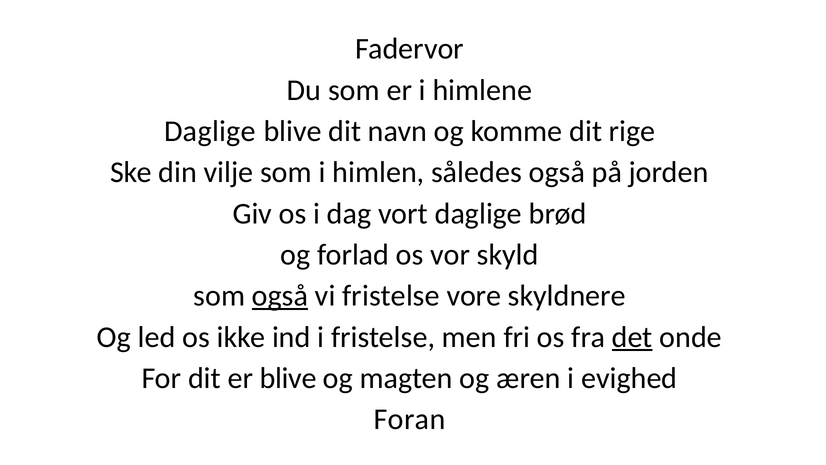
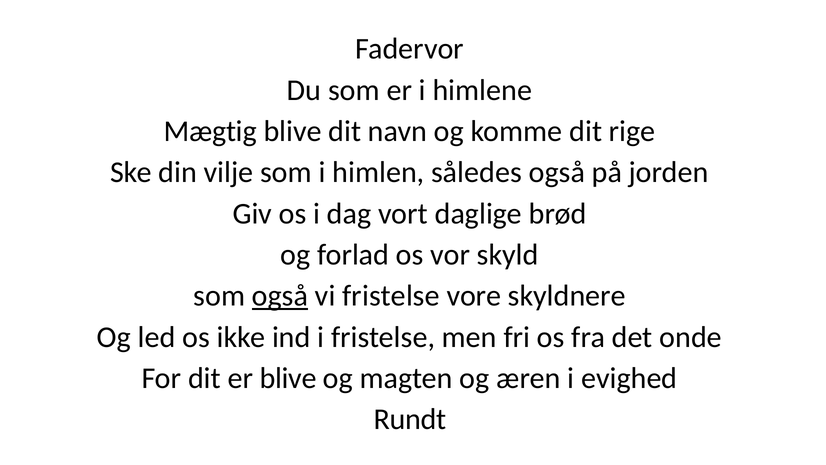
Daglige at (210, 131): Daglige -> Mægtig
det underline: present -> none
Foran: Foran -> Rundt
